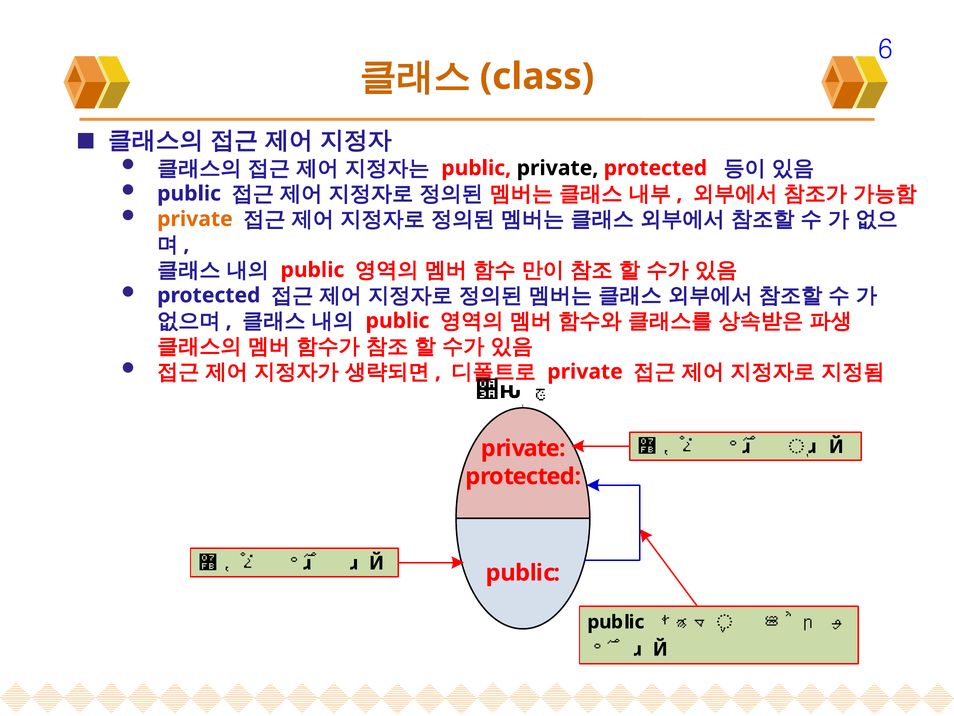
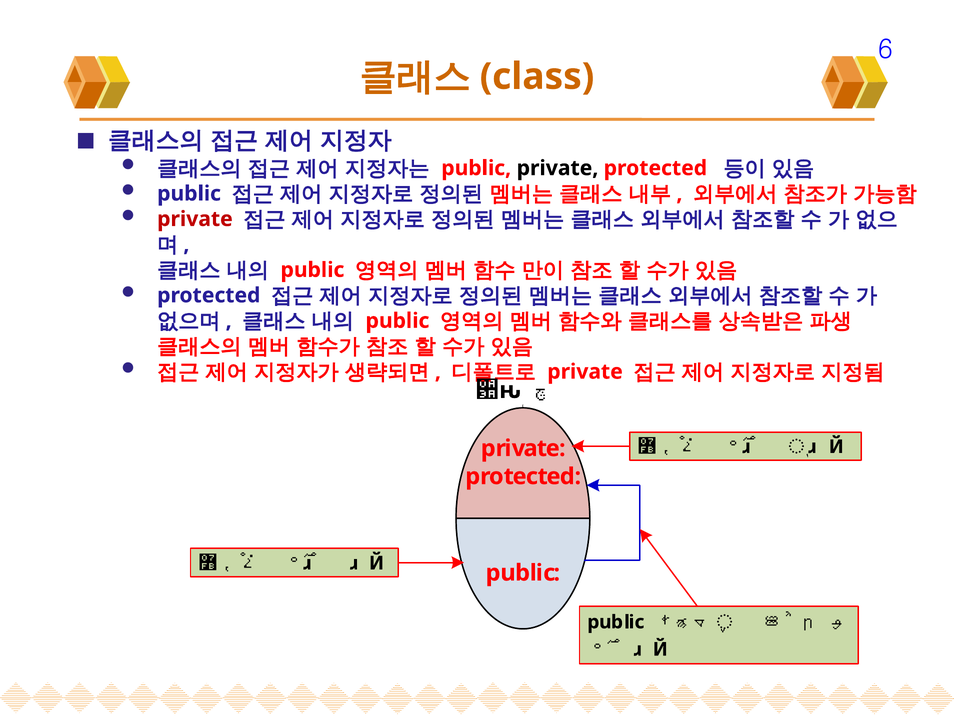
private at (195, 219) colour: orange -> red
